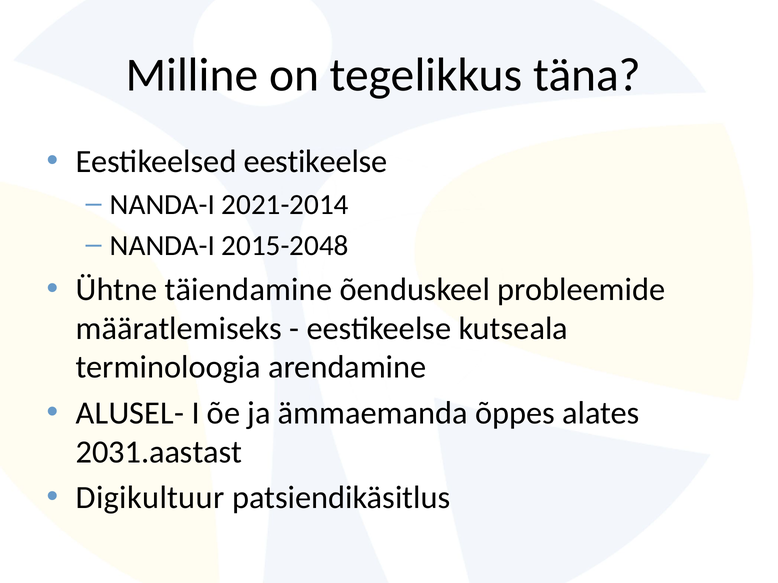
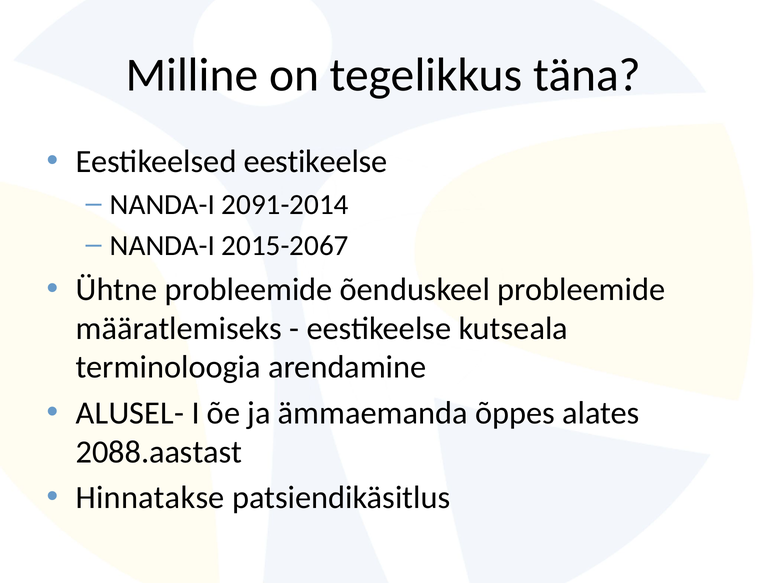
2021-2014: 2021-2014 -> 2091-2014
2015-2048: 2015-2048 -> 2015-2067
Ühtne täiendamine: täiendamine -> probleemide
2031.aastast: 2031.aastast -> 2088.aastast
Digikultuur: Digikultuur -> Hinnatakse
